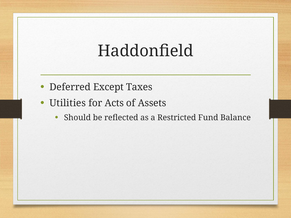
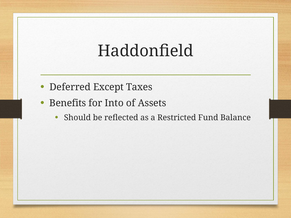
Utilities: Utilities -> Benefits
Acts: Acts -> Into
